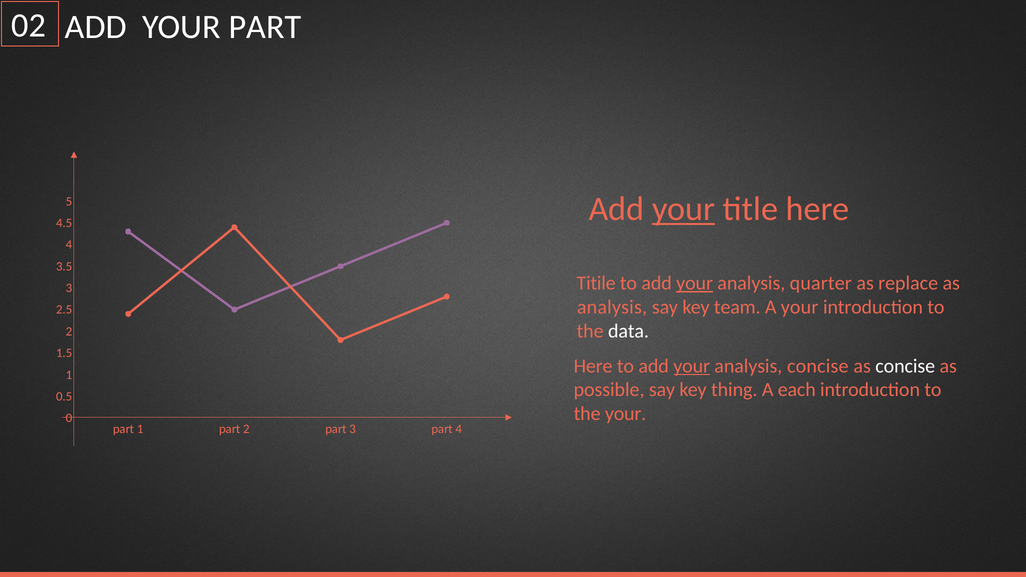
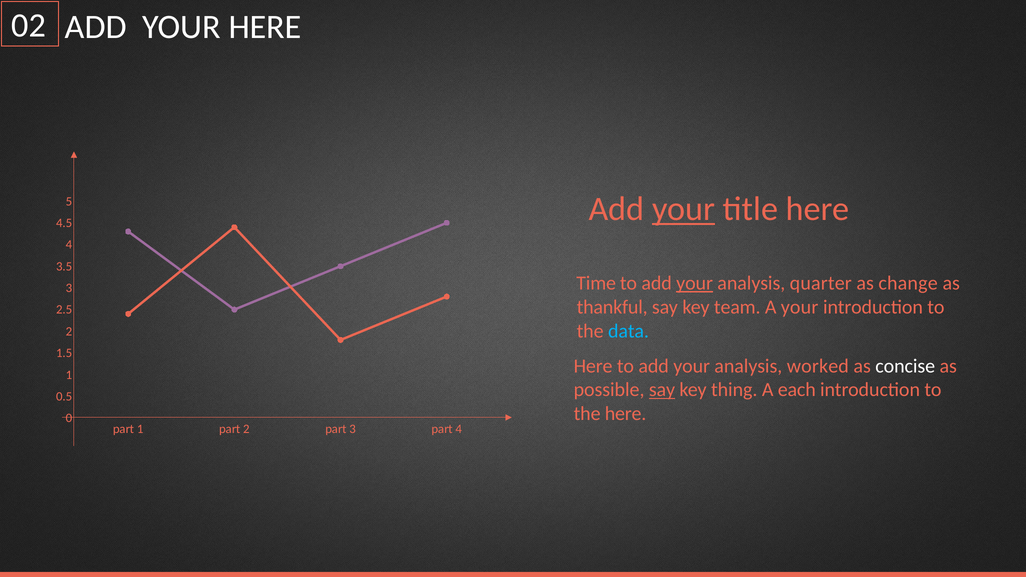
YOUR PART: PART -> HERE
Titile: Titile -> Time
replace: replace -> change
analysis at (612, 307): analysis -> thankful
data colour: white -> light blue
your at (692, 366) underline: present -> none
analysis concise: concise -> worked
say at (662, 390) underline: none -> present
the your: your -> here
